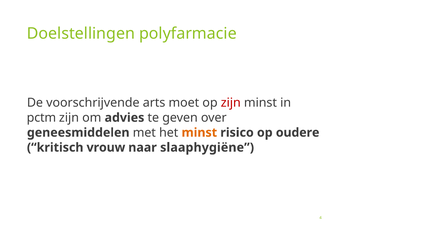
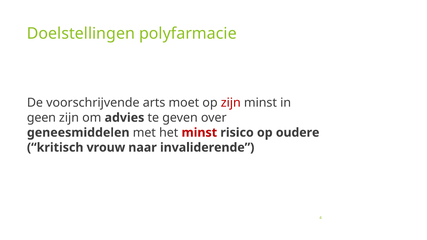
pctm: pctm -> geen
minst at (199, 133) colour: orange -> red
slaaphygiëne: slaaphygiëne -> invaliderende
